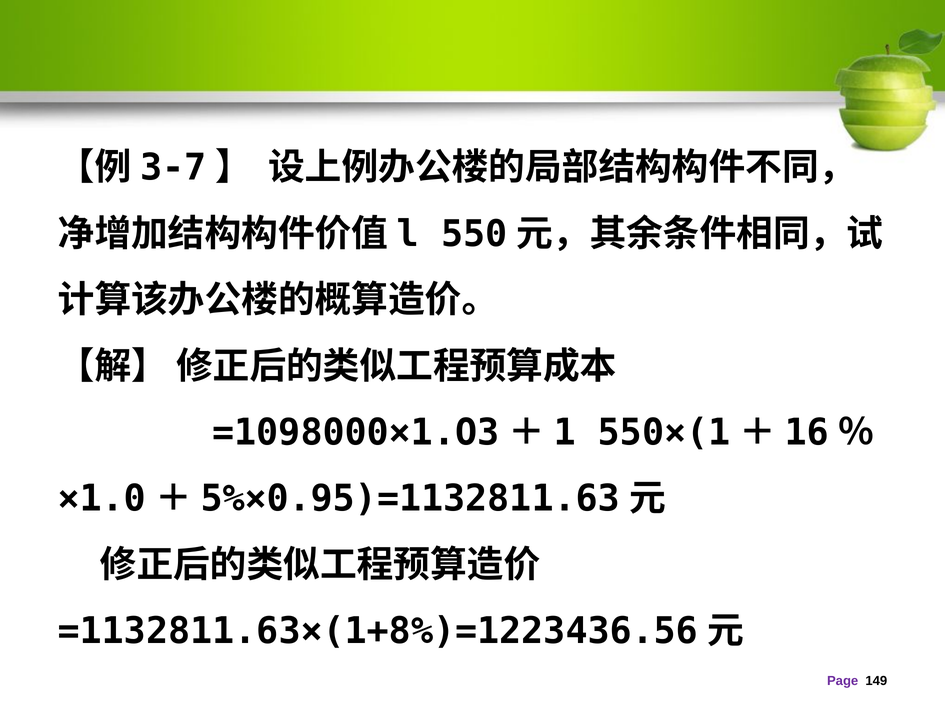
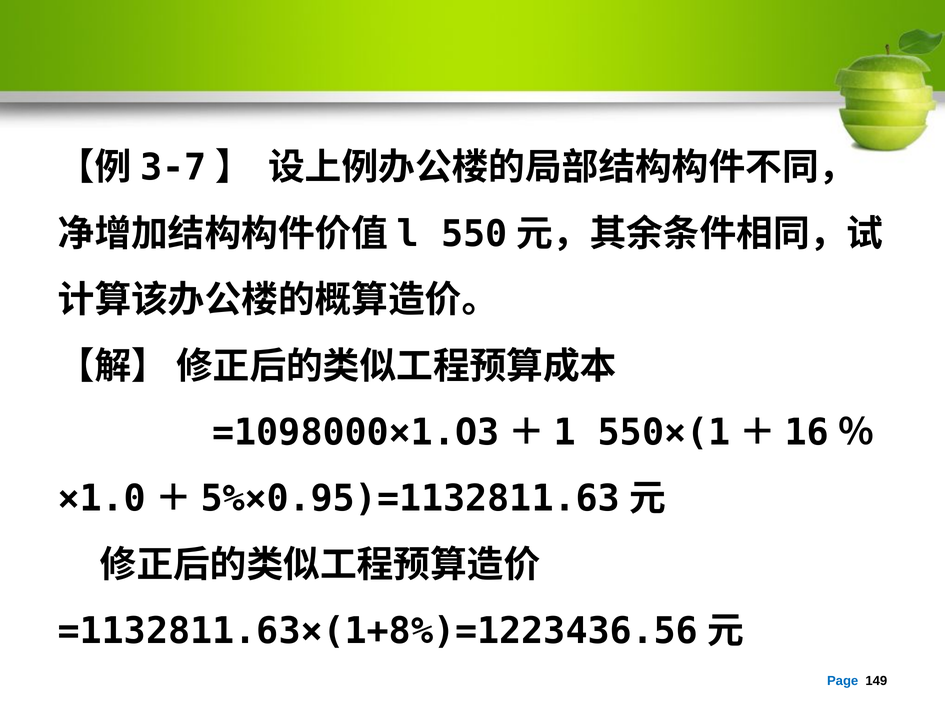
Page colour: purple -> blue
